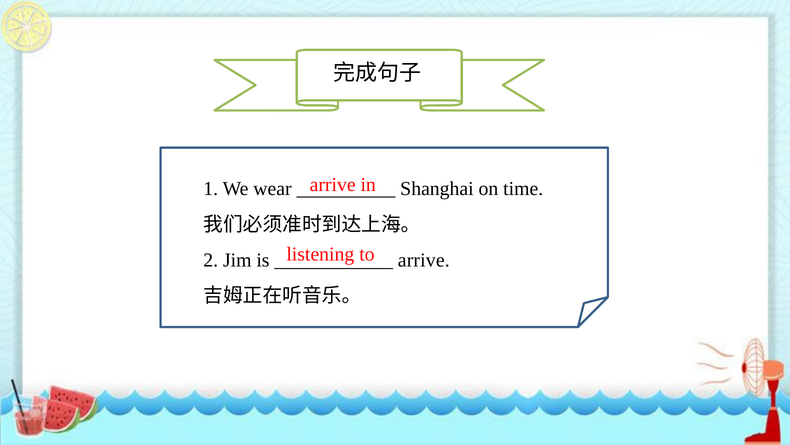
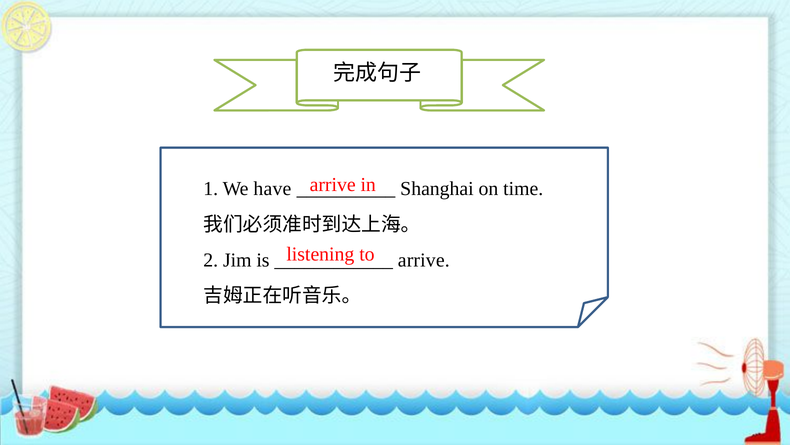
wear: wear -> have
